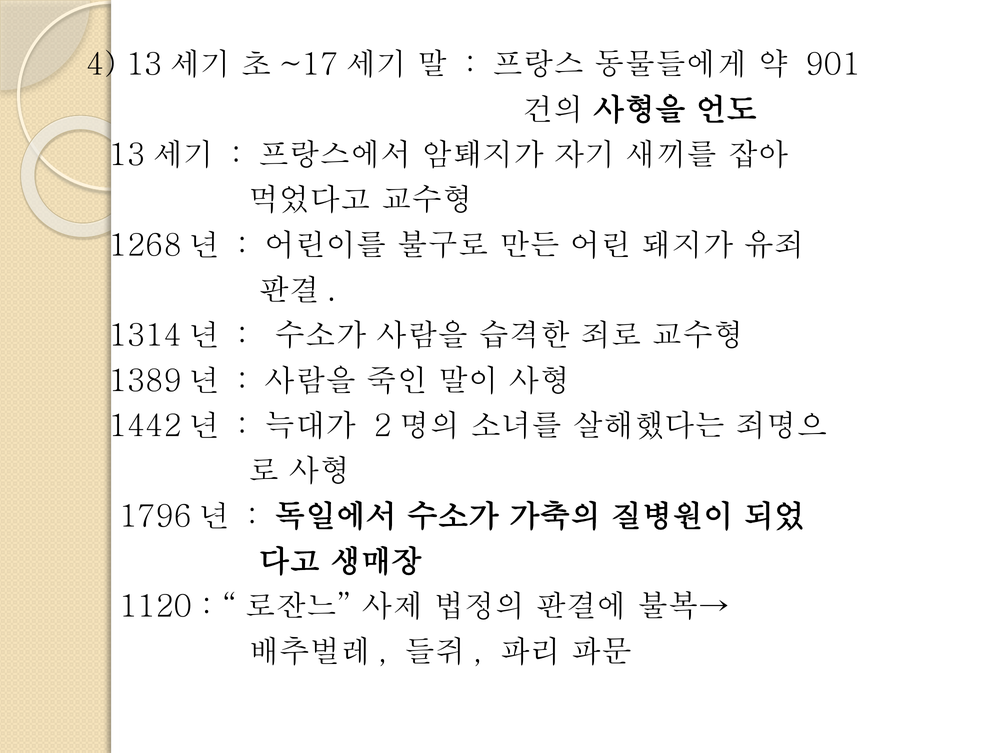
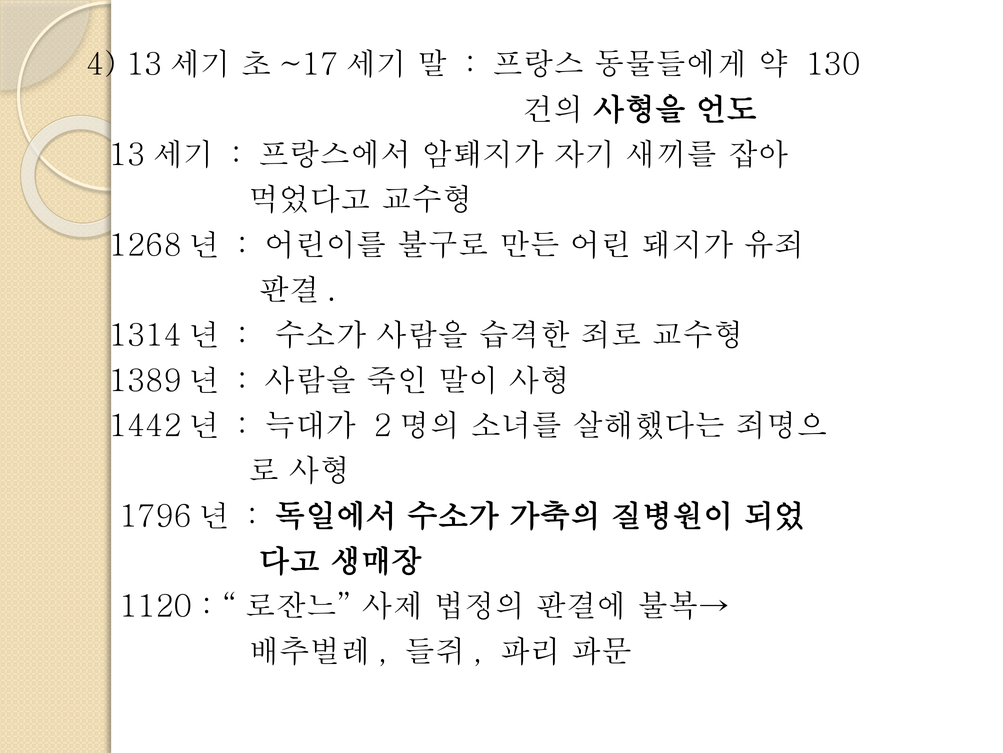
901: 901 -> 130
